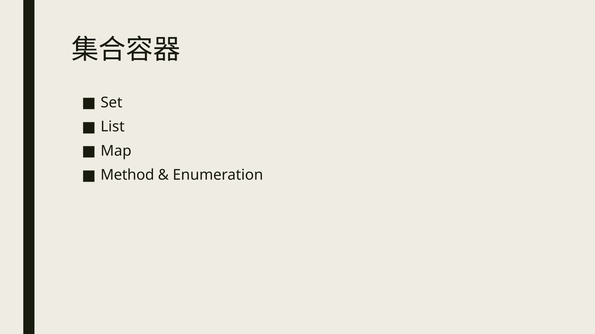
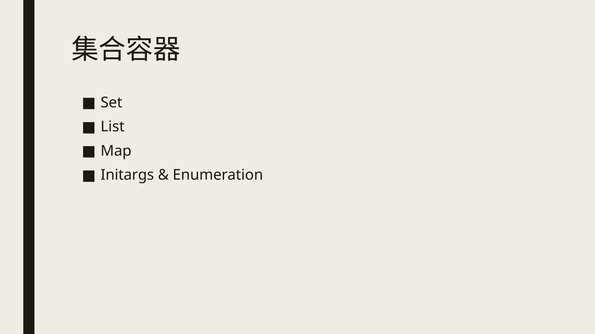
Method: Method -> Initargs
